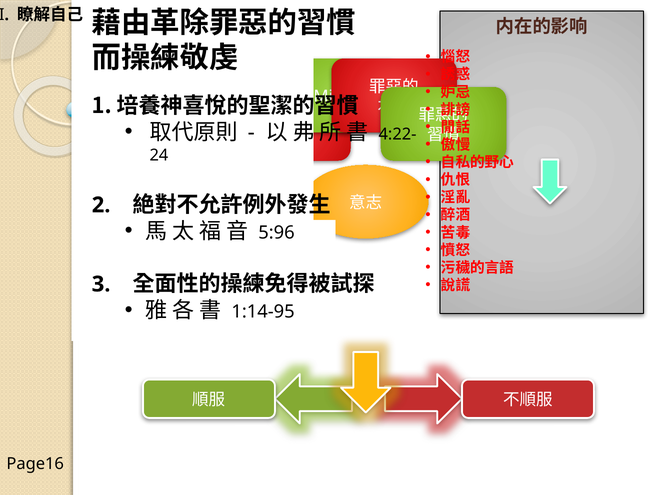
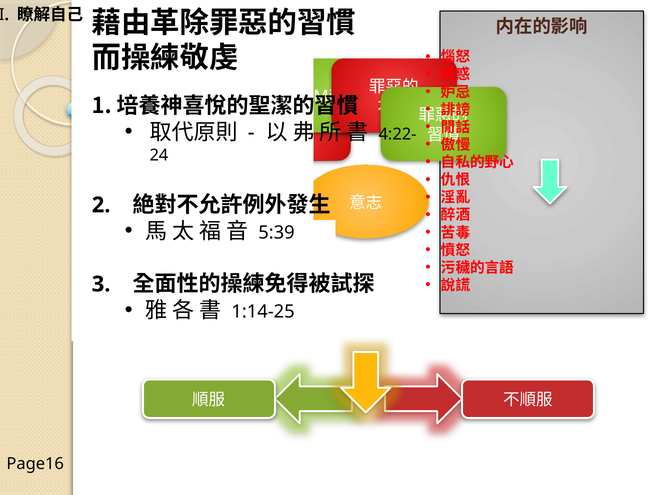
5:96: 5:96 -> 5:39
1:14-95: 1:14-95 -> 1:14-25
